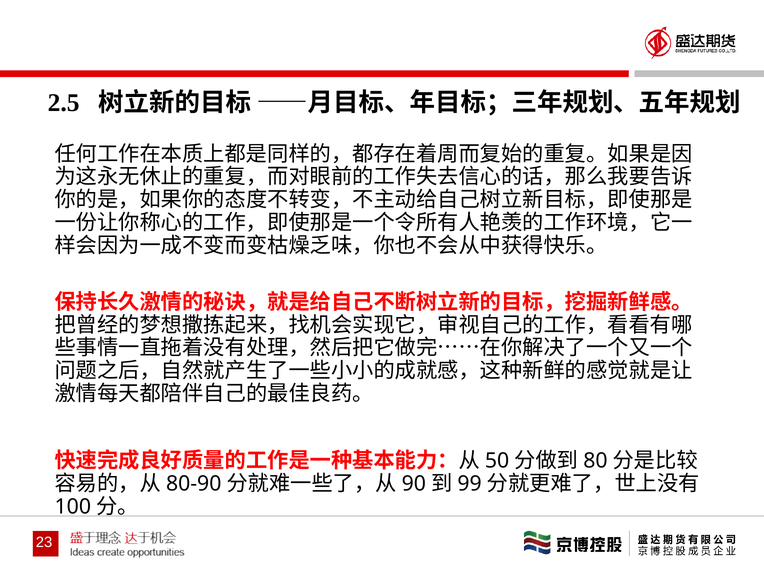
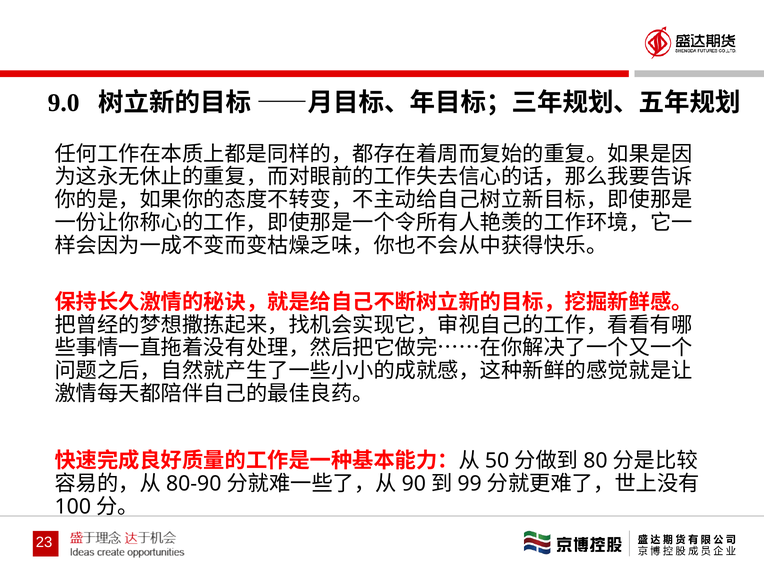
2.5: 2.5 -> 9.0
